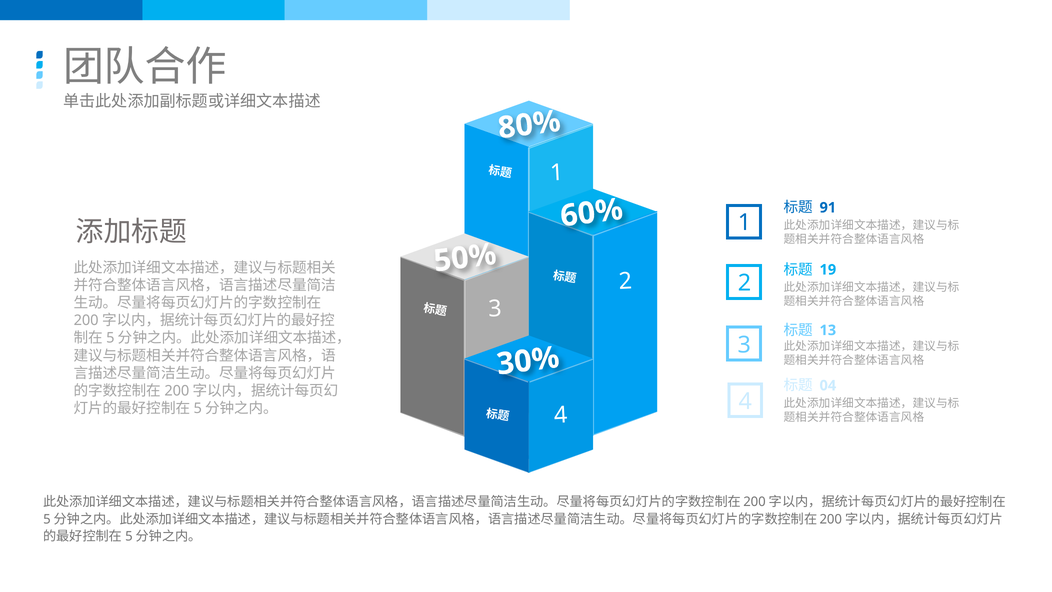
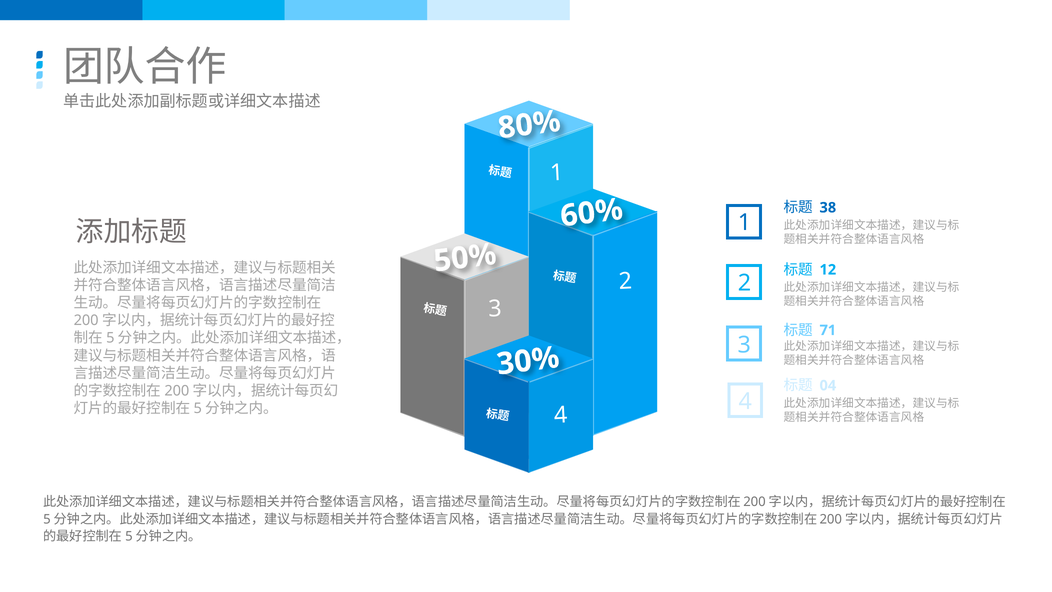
91: 91 -> 38
19: 19 -> 12
13: 13 -> 71
